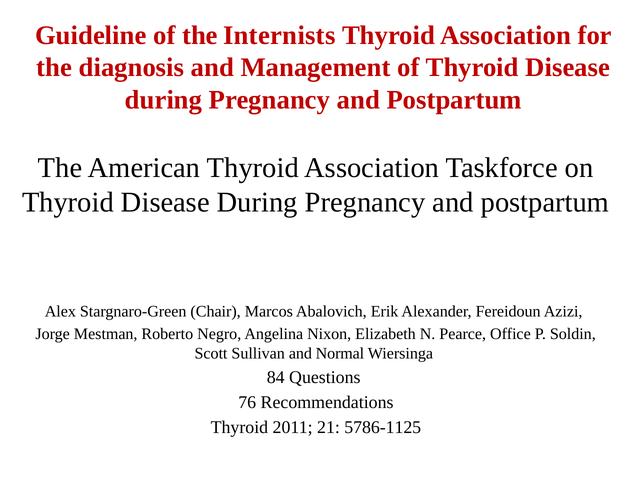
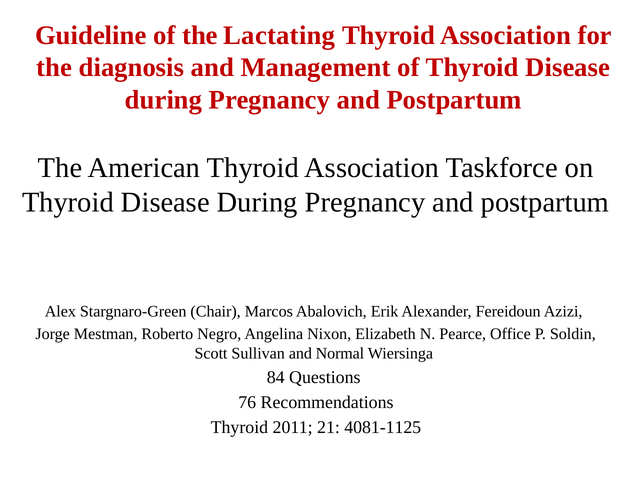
Internists: Internists -> Lactating
5786-1125: 5786-1125 -> 4081-1125
